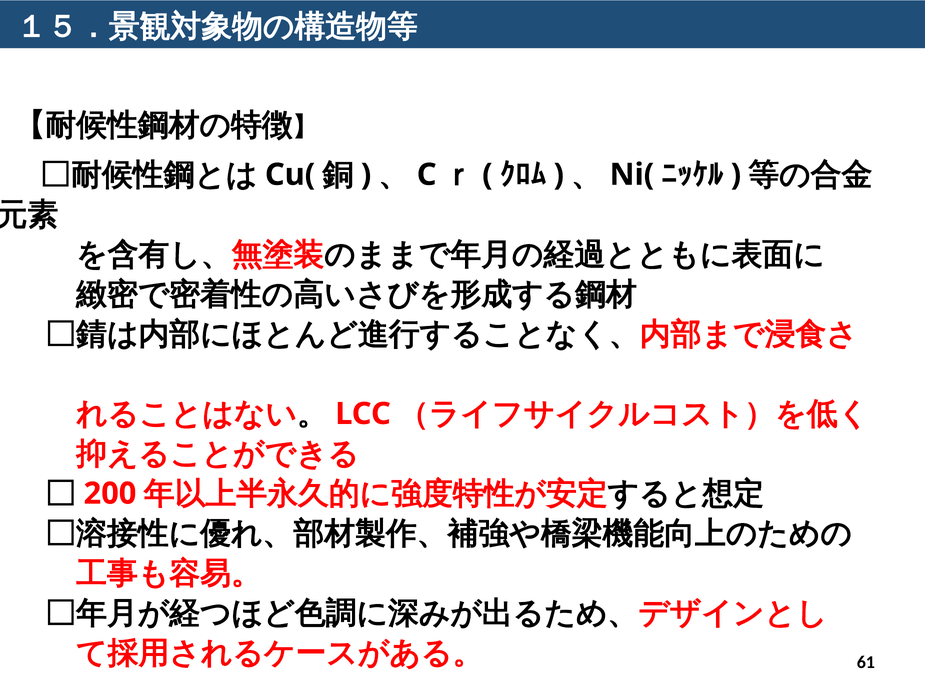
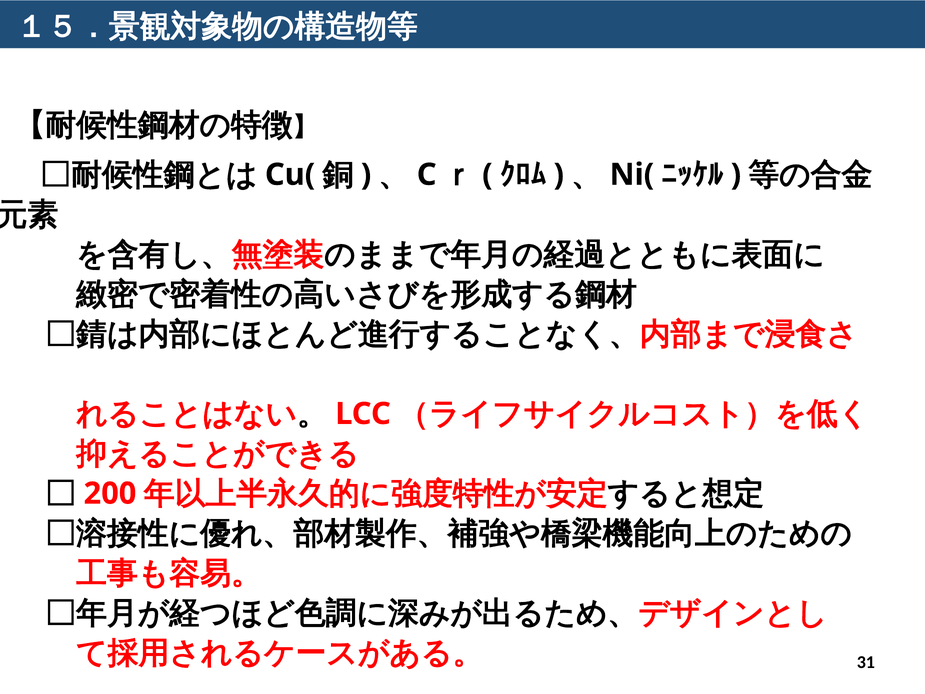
61: 61 -> 31
